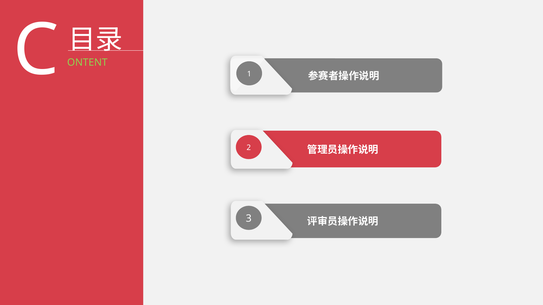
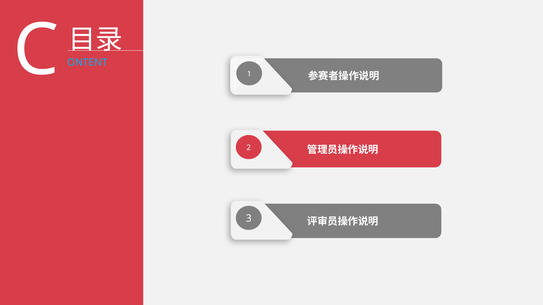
ONTENT colour: light green -> light blue
